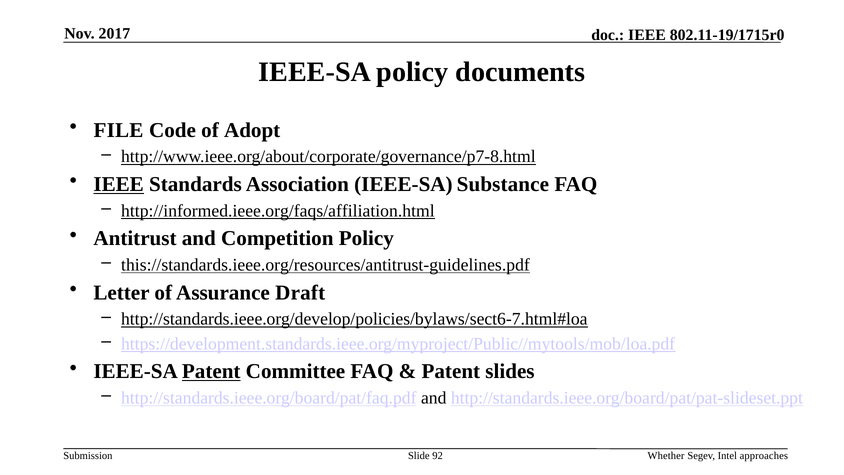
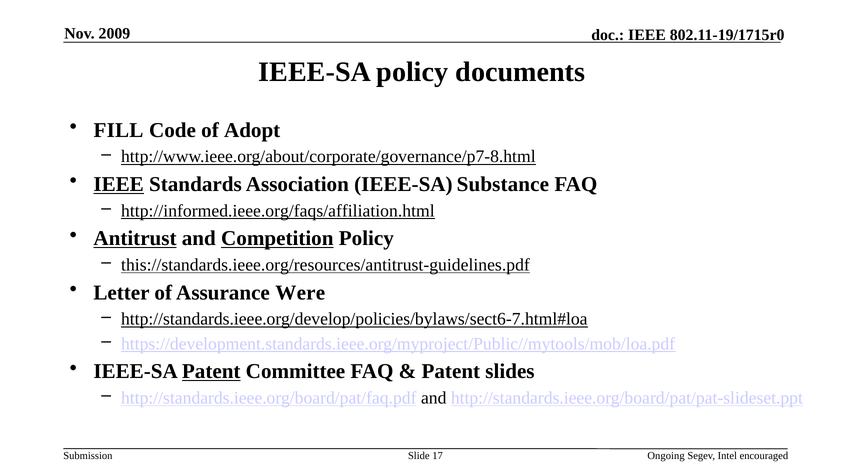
2017: 2017 -> 2009
FILE: FILE -> FILL
Antitrust underline: none -> present
Competition underline: none -> present
Draft: Draft -> Were
92: 92 -> 17
Whether: Whether -> Ongoing
approaches: approaches -> encouraged
